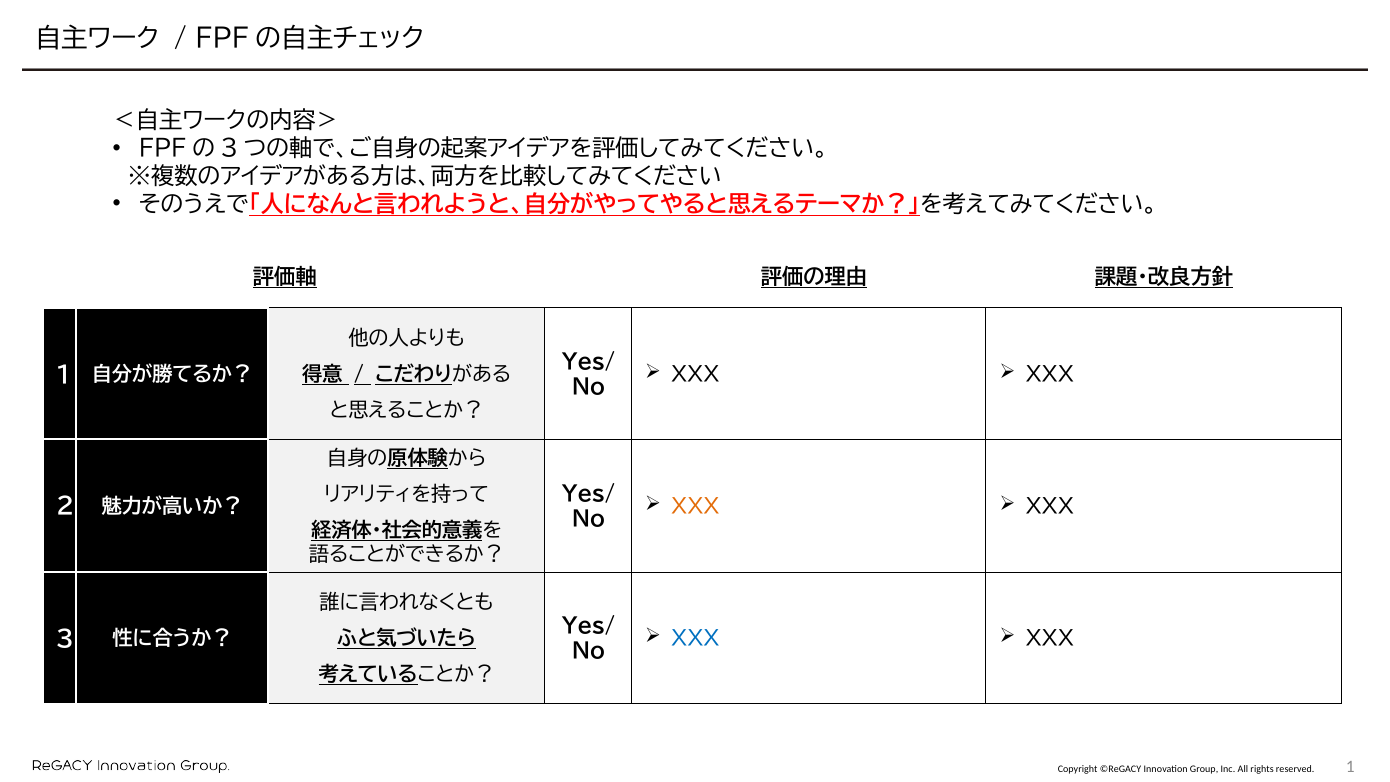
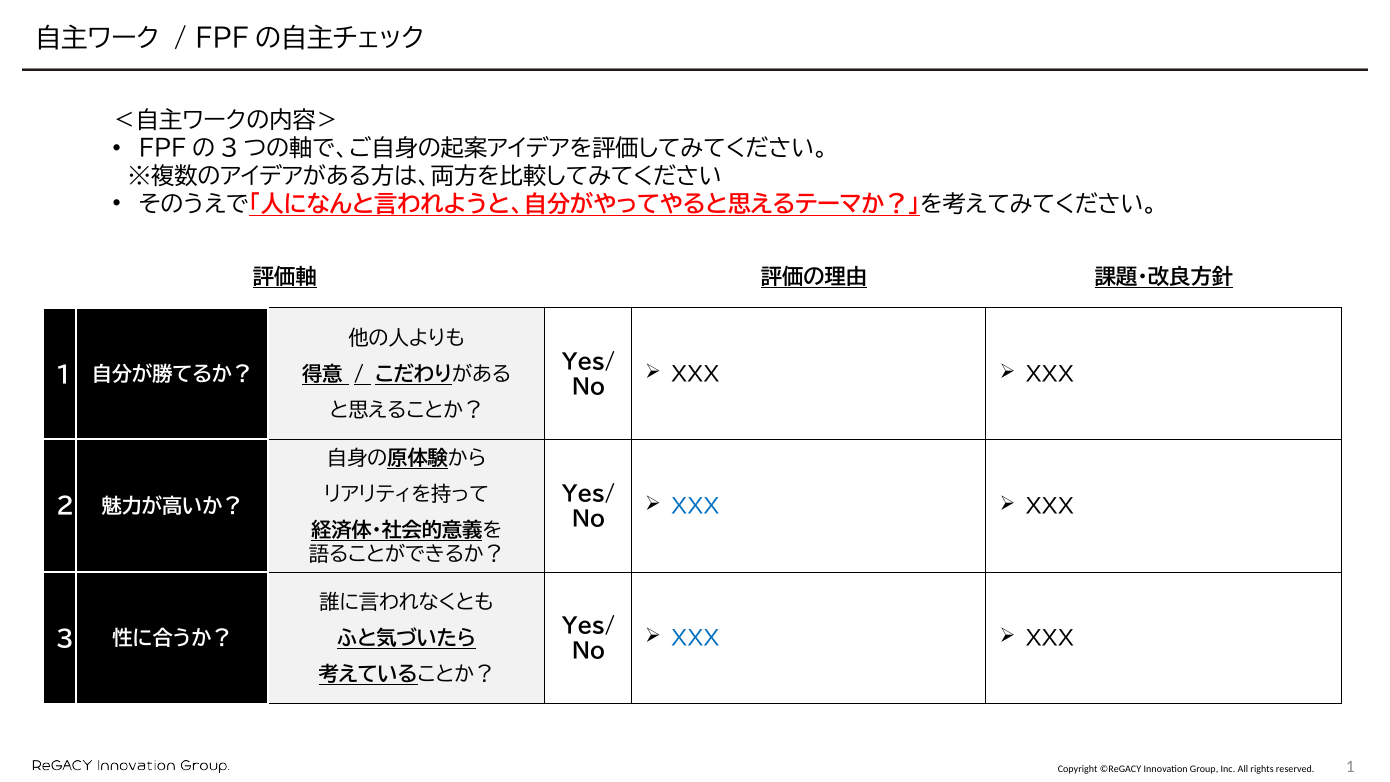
XXX at (695, 507) colour: orange -> blue
